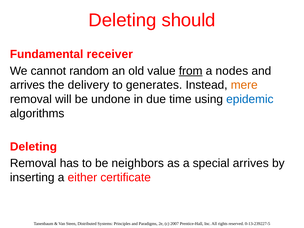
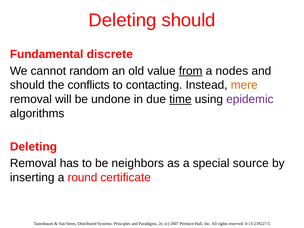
receiver: receiver -> discrete
arrives at (27, 85): arrives -> should
delivery: delivery -> conflicts
generates: generates -> contacting
time underline: none -> present
epidemic colour: blue -> purple
special arrives: arrives -> source
either: either -> round
